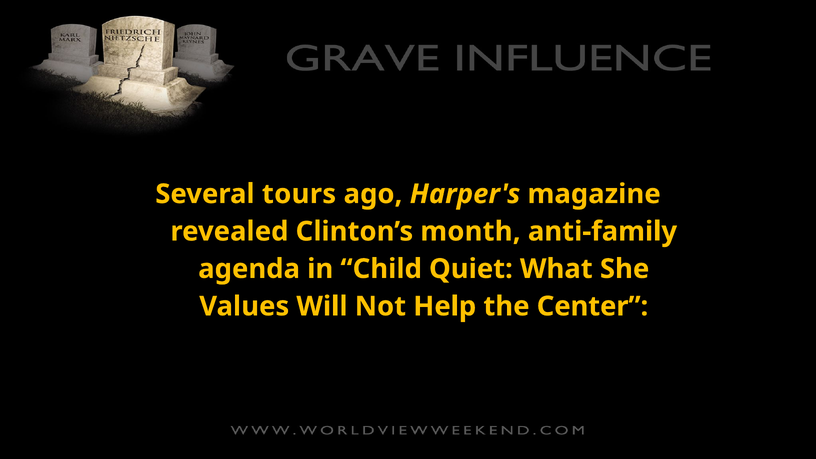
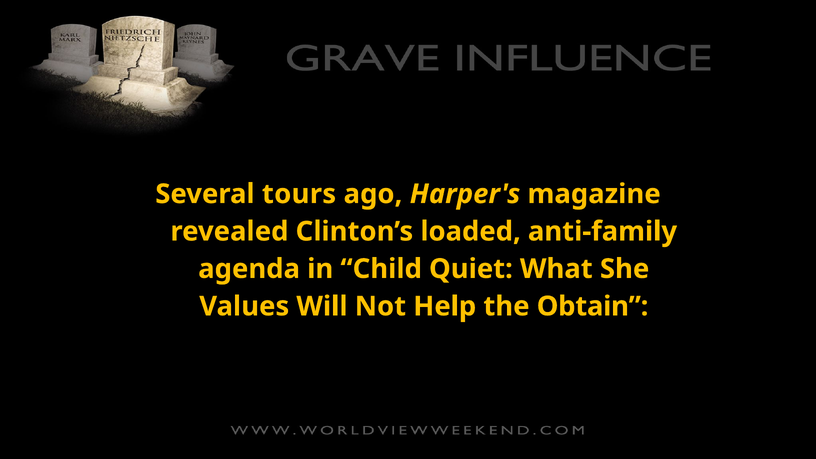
month: month -> loaded
Center: Center -> Obtain
